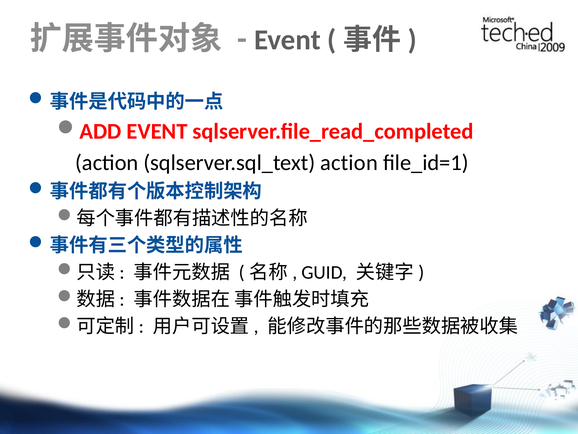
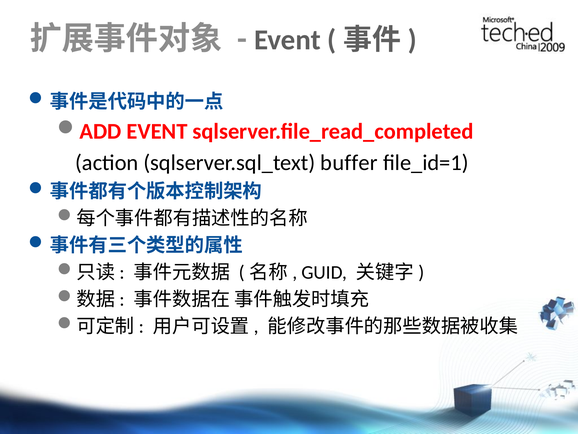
sqlserver.sql_text action: action -> buffer
